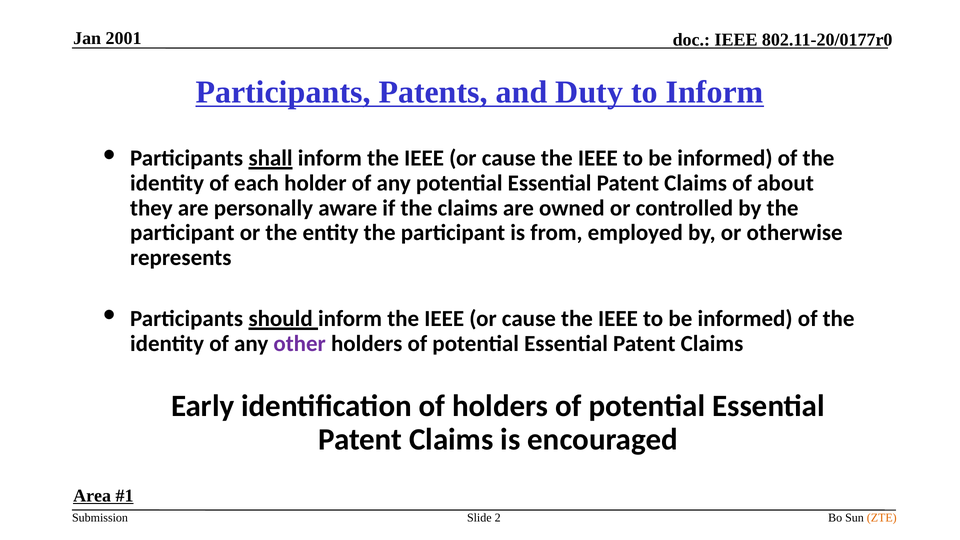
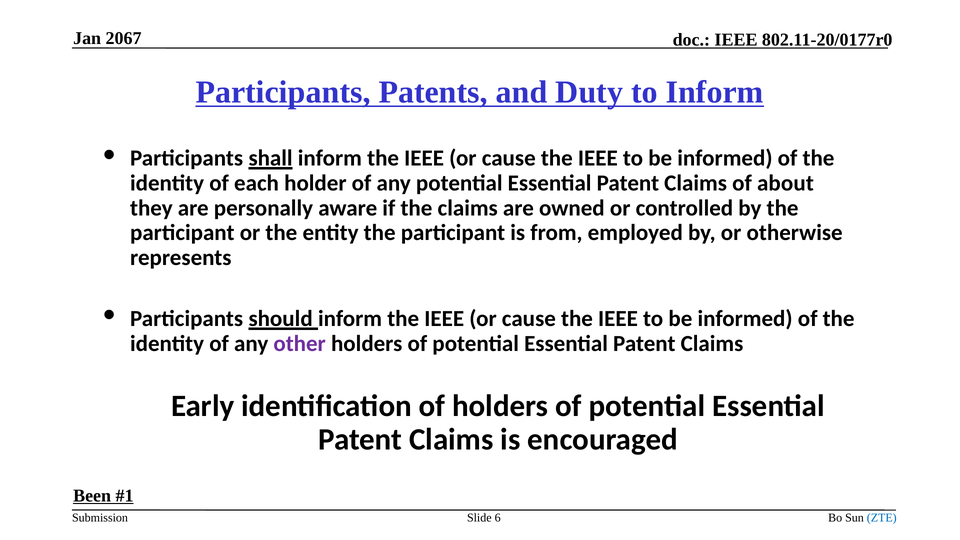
2001: 2001 -> 2067
Area: Area -> Been
2: 2 -> 6
ZTE colour: orange -> blue
